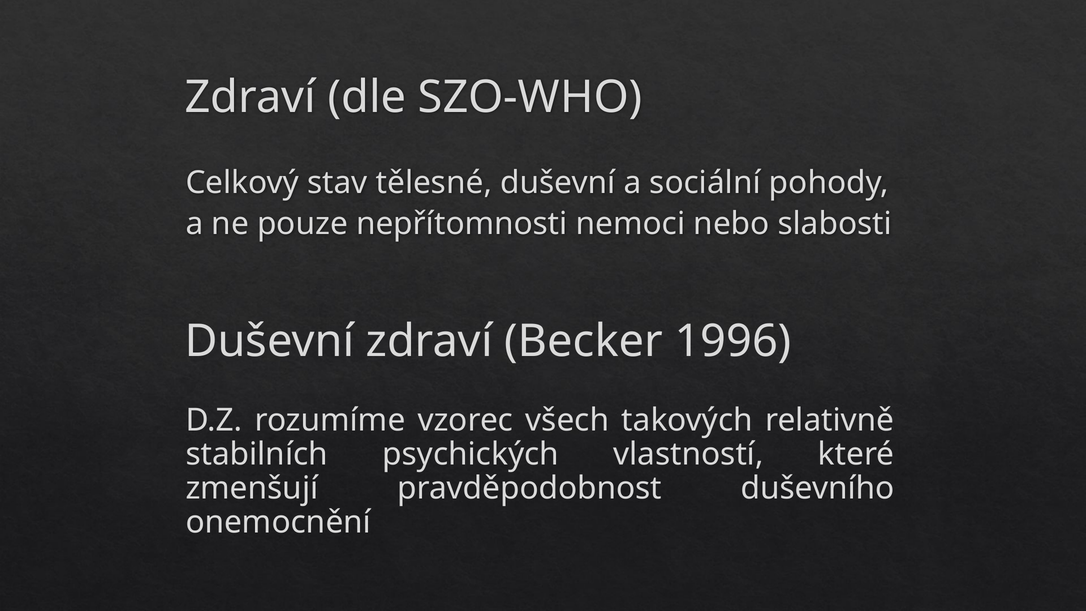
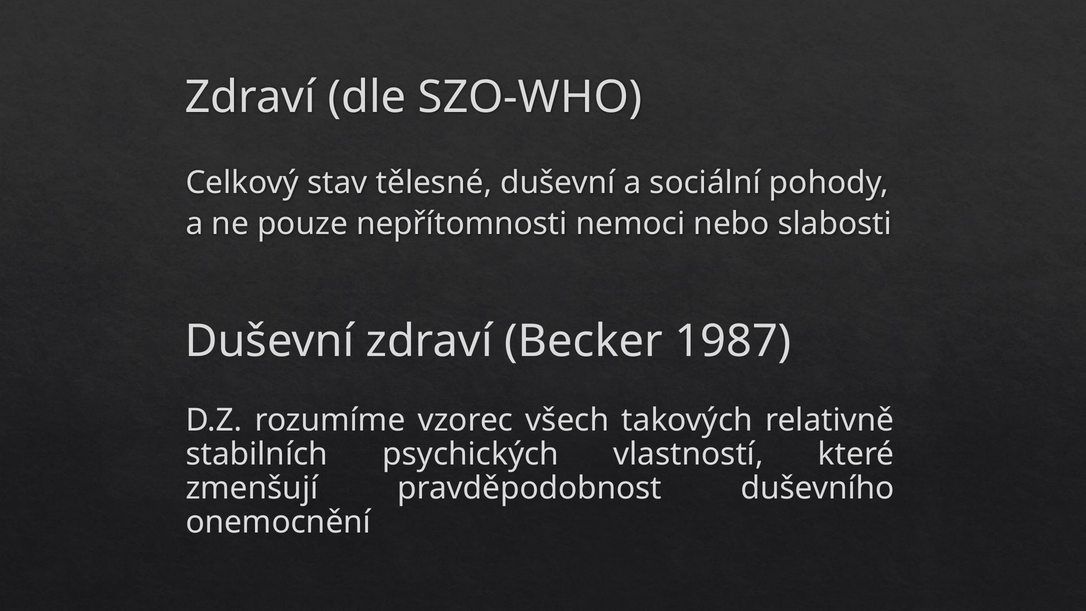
1996: 1996 -> 1987
